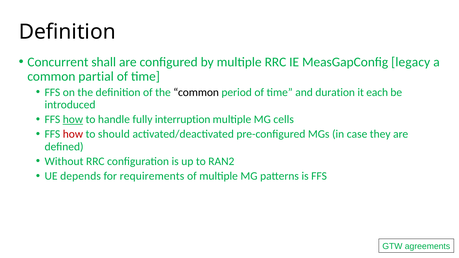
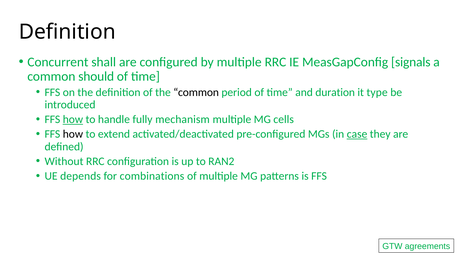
legacy: legacy -> signals
partial: partial -> should
each: each -> type
interruption: interruption -> mechanism
how at (73, 134) colour: red -> black
should: should -> extend
case underline: none -> present
requirements: requirements -> combinations
